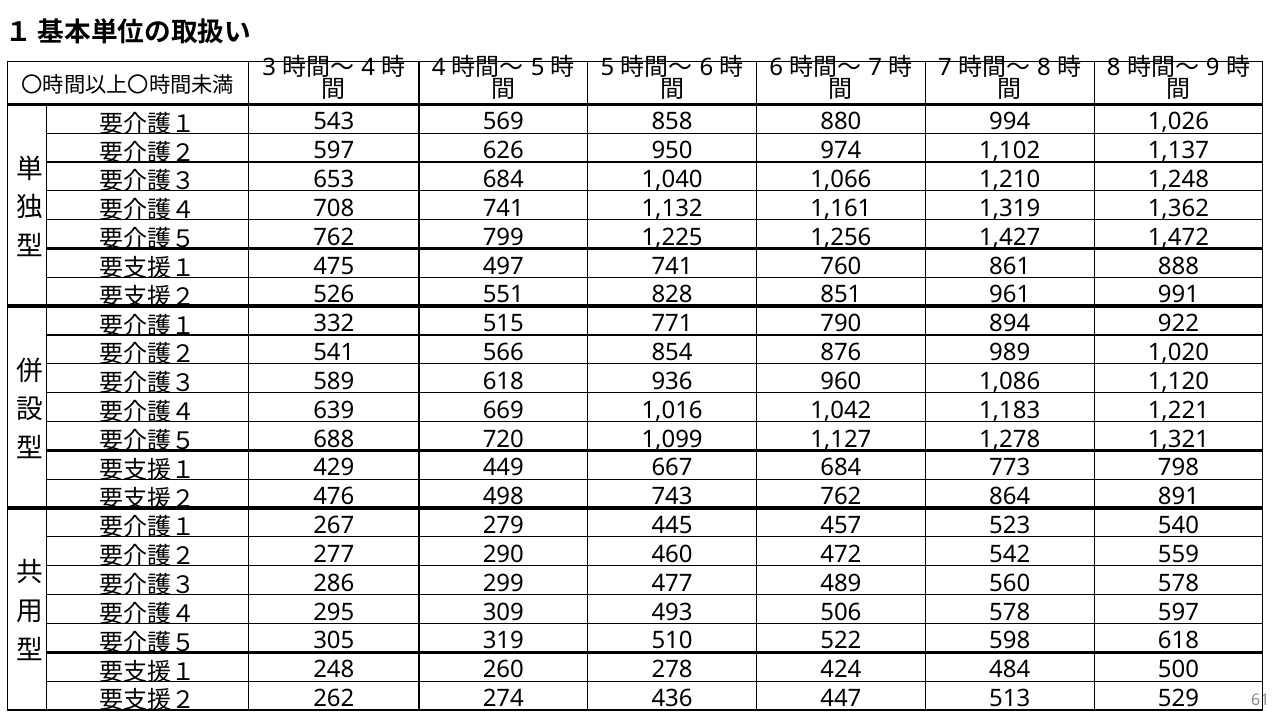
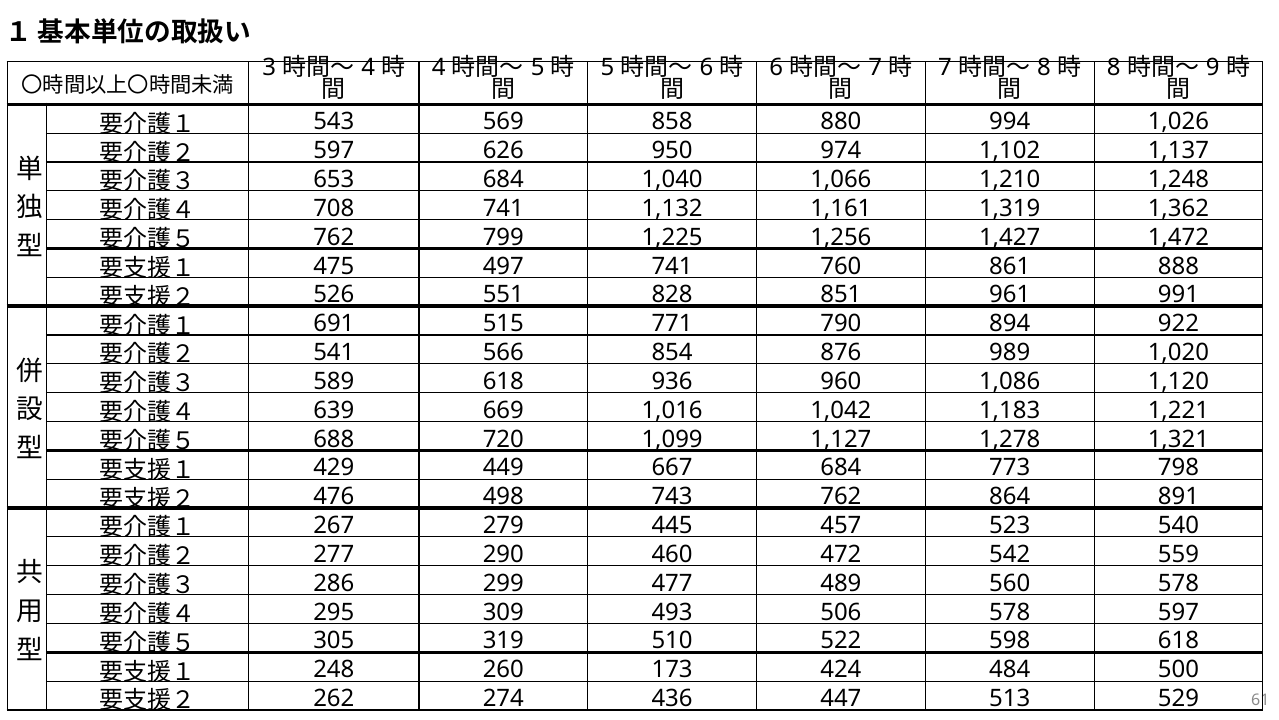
332: 332 -> 691
278: 278 -> 173
